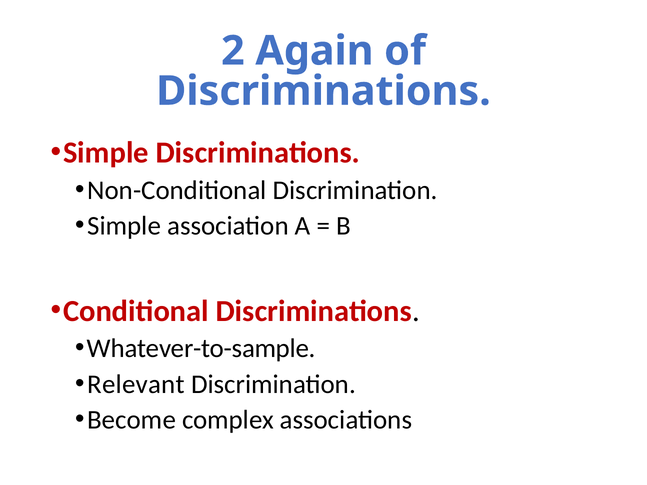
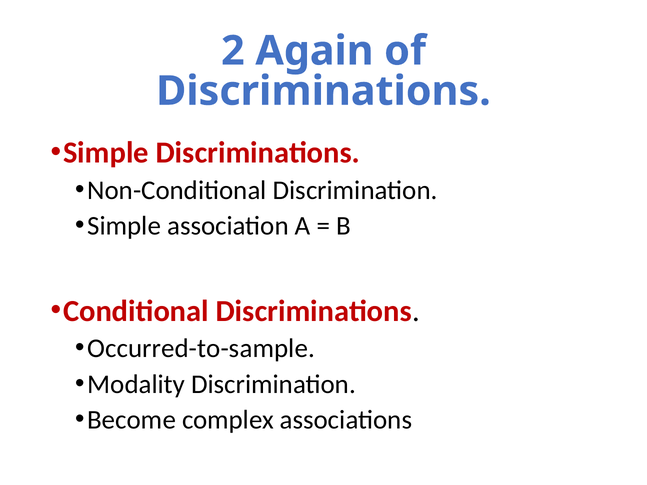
Whatever-to-sample: Whatever-to-sample -> Occurred-to-sample
Relevant: Relevant -> Modality
